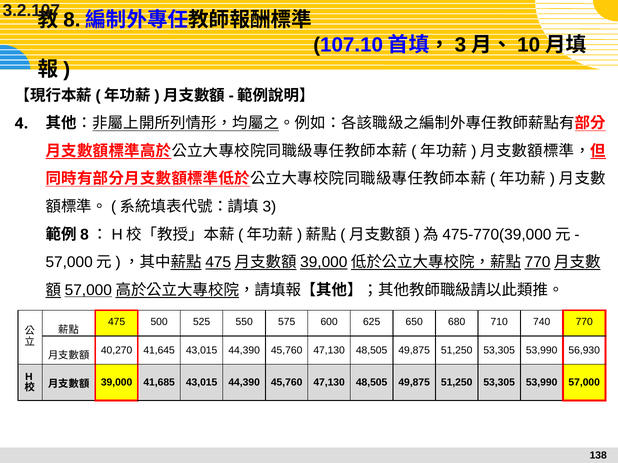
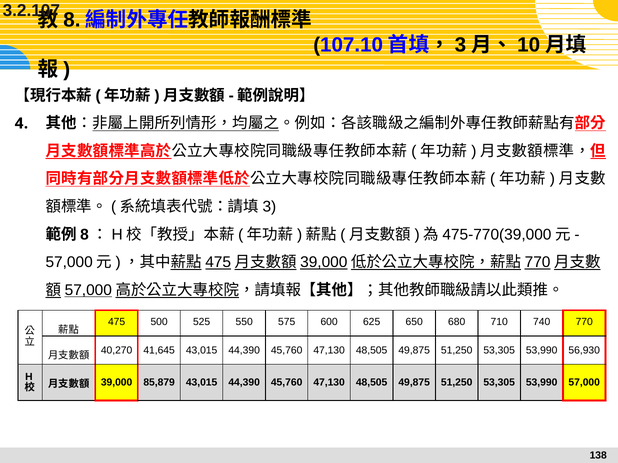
41,685: 41,685 -> 85,879
